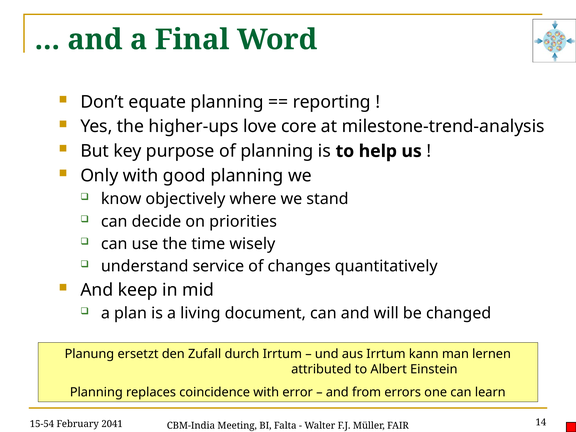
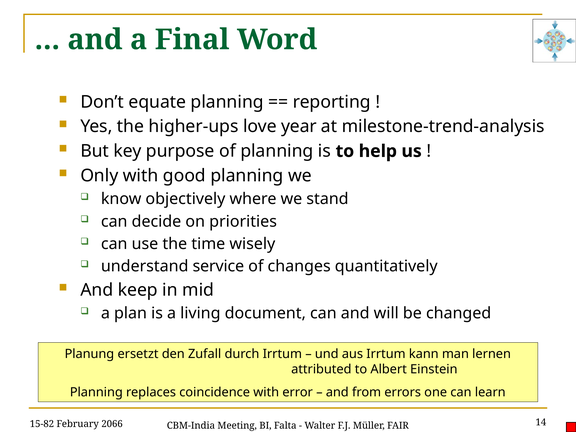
core: core -> year
15-54: 15-54 -> 15-82
2041: 2041 -> 2066
